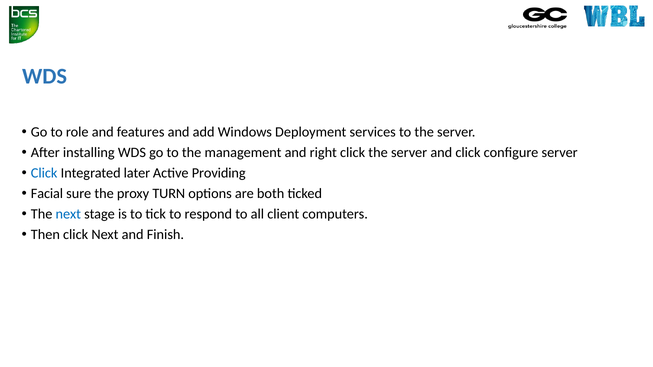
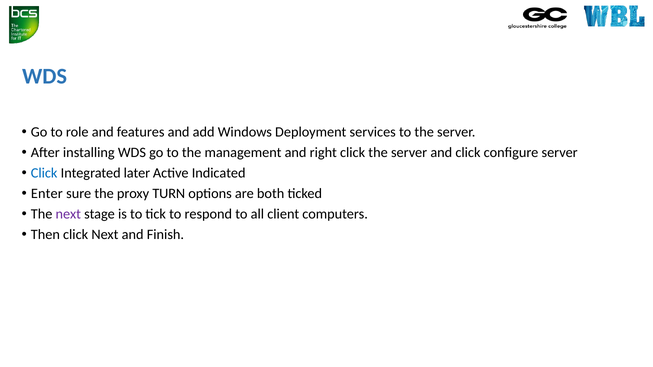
Providing: Providing -> Indicated
Facial: Facial -> Enter
next at (68, 214) colour: blue -> purple
